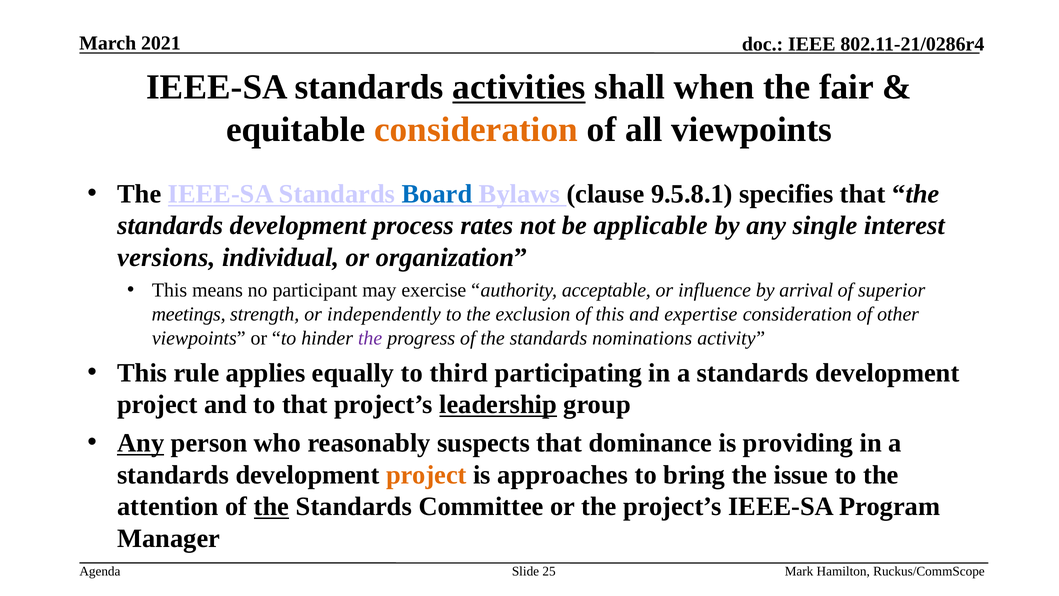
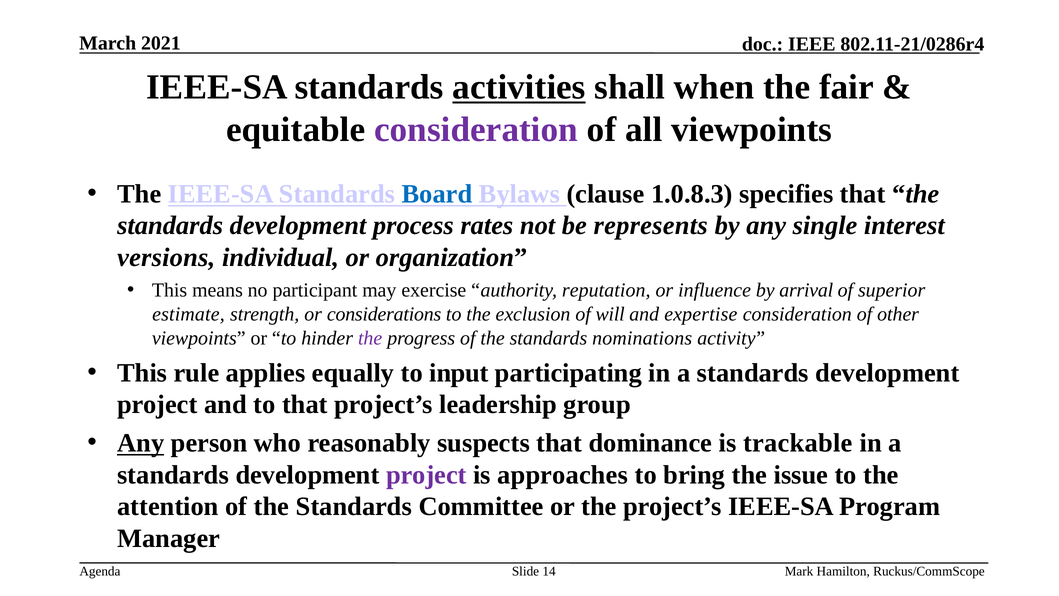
consideration at (476, 129) colour: orange -> purple
9.5.8.1: 9.5.8.1 -> 1.0.8.3
applicable: applicable -> represents
acceptable: acceptable -> reputation
meetings: meetings -> estimate
independently: independently -> considerations
of this: this -> will
third: third -> input
leadership underline: present -> none
providing: providing -> trackable
project at (426, 475) colour: orange -> purple
the at (272, 506) underline: present -> none
25: 25 -> 14
